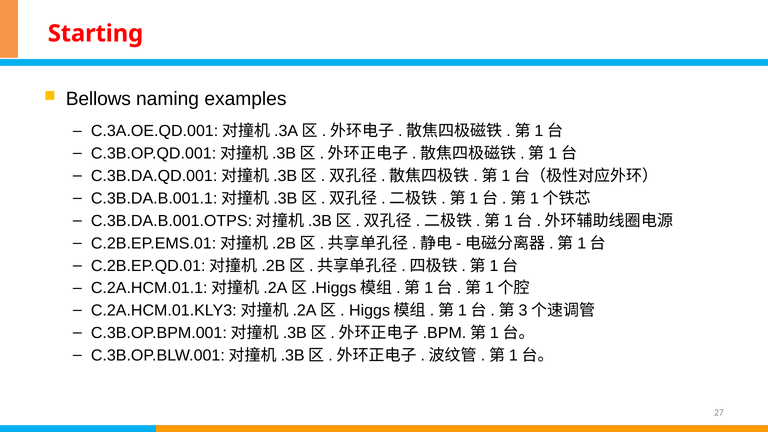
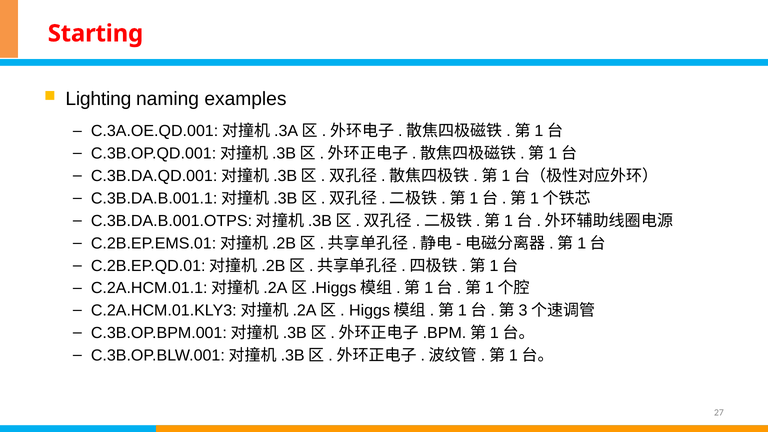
Bellows: Bellows -> Lighting
